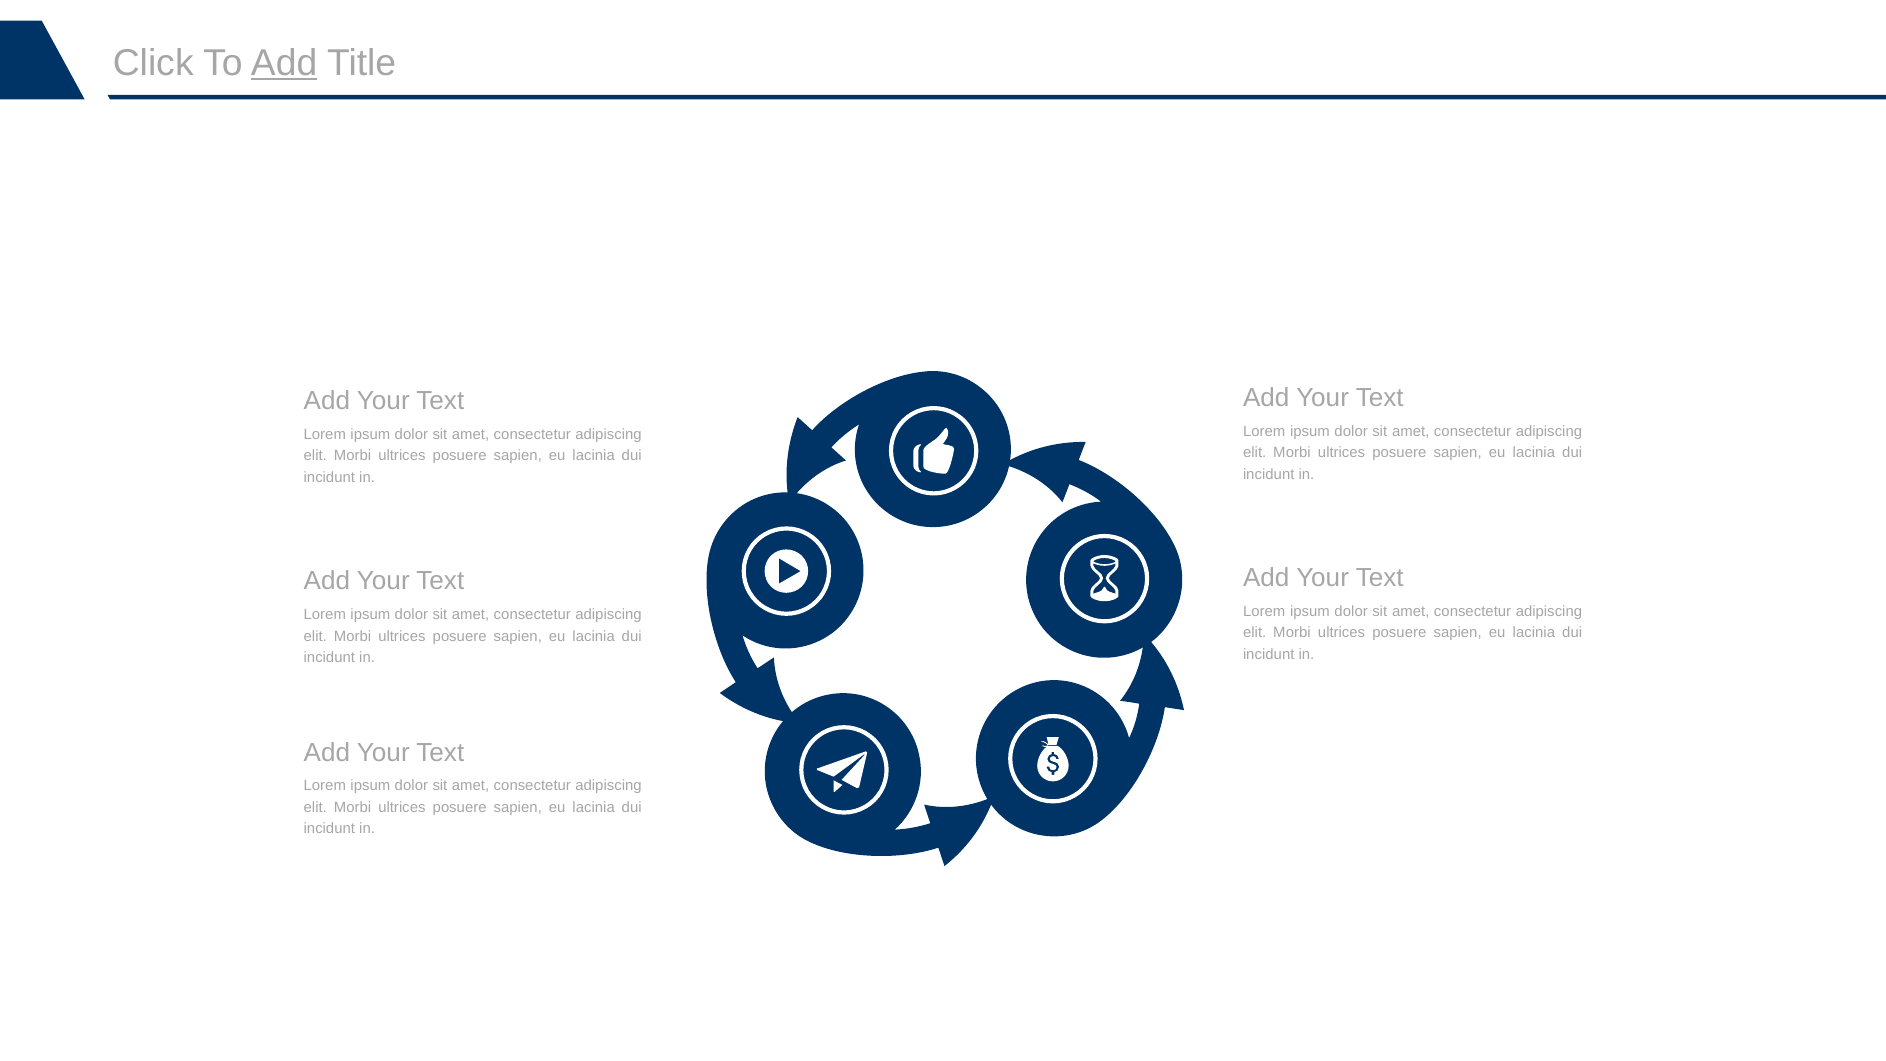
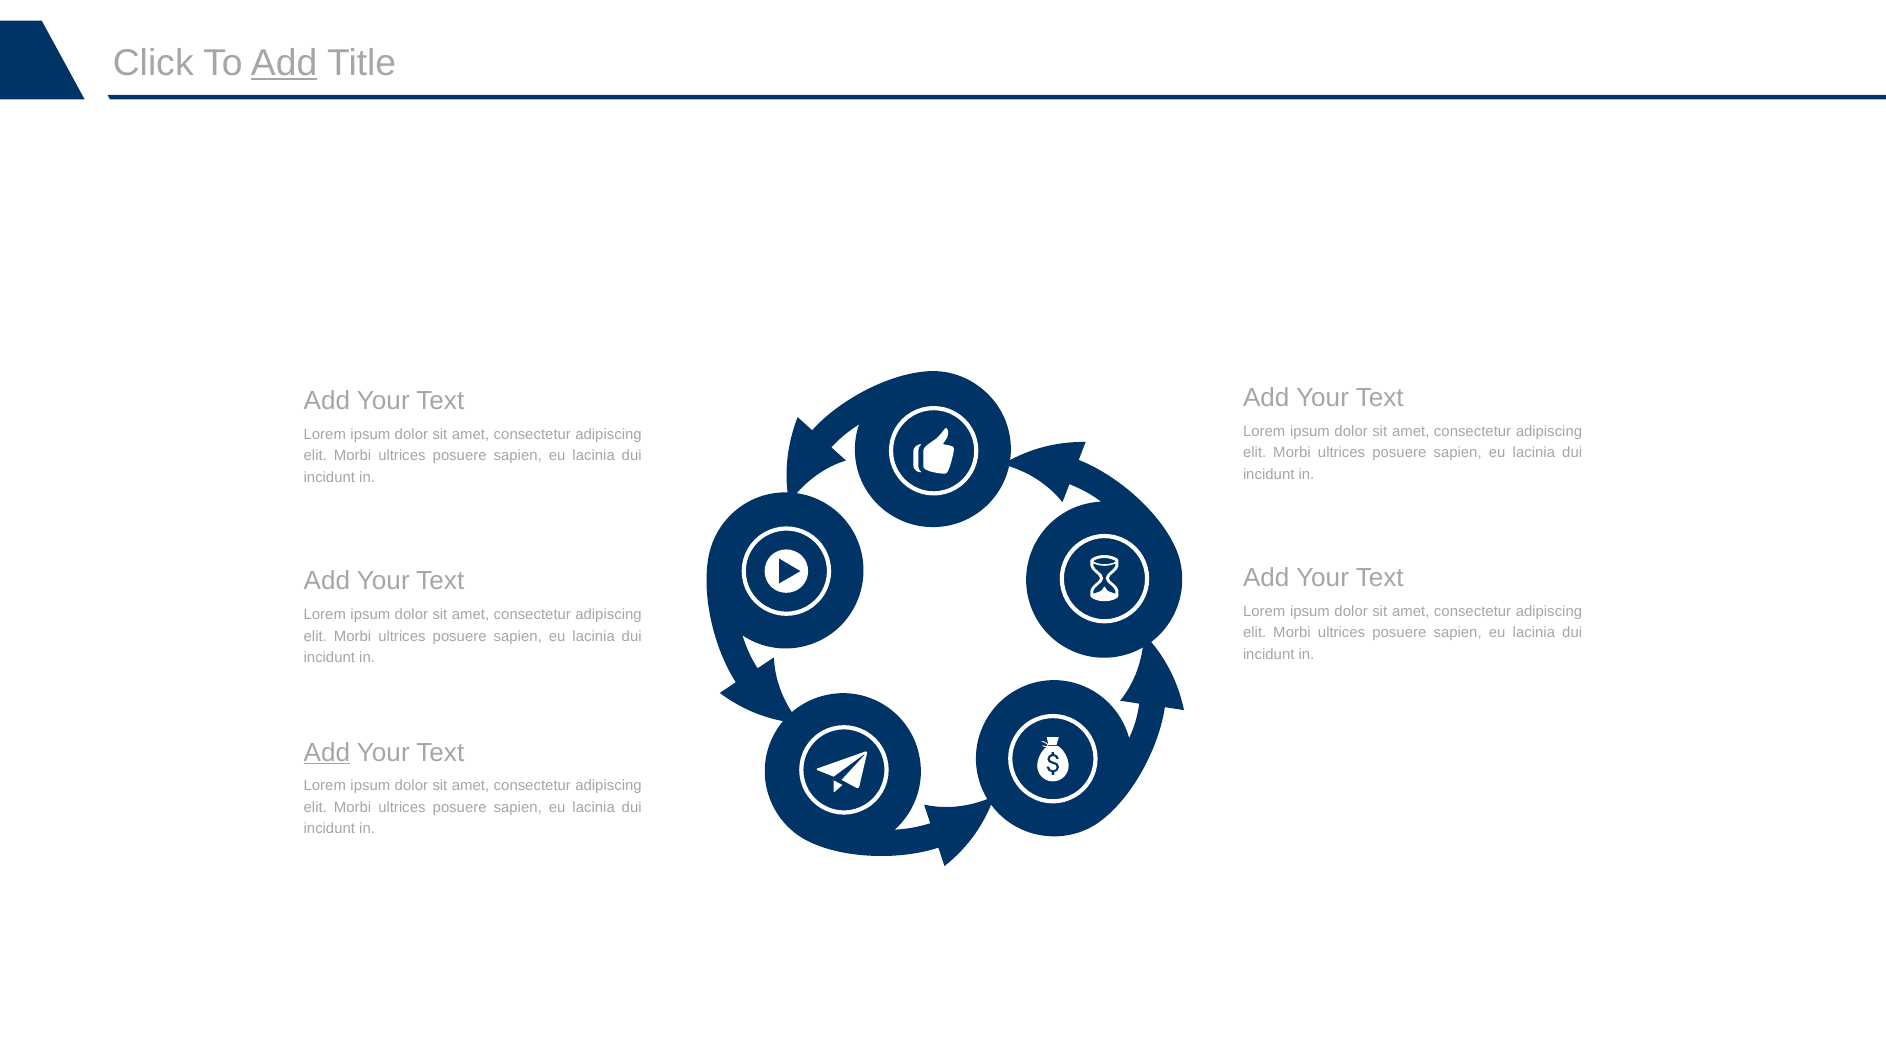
Add at (327, 752) underline: none -> present
